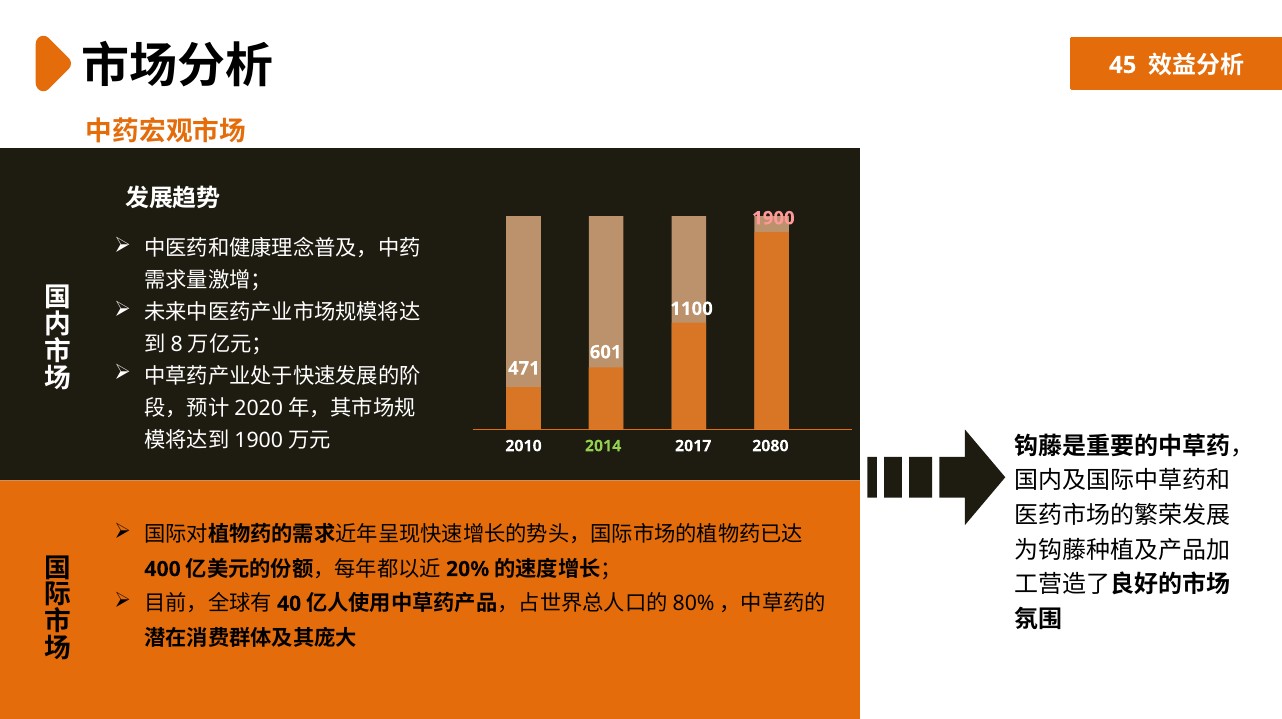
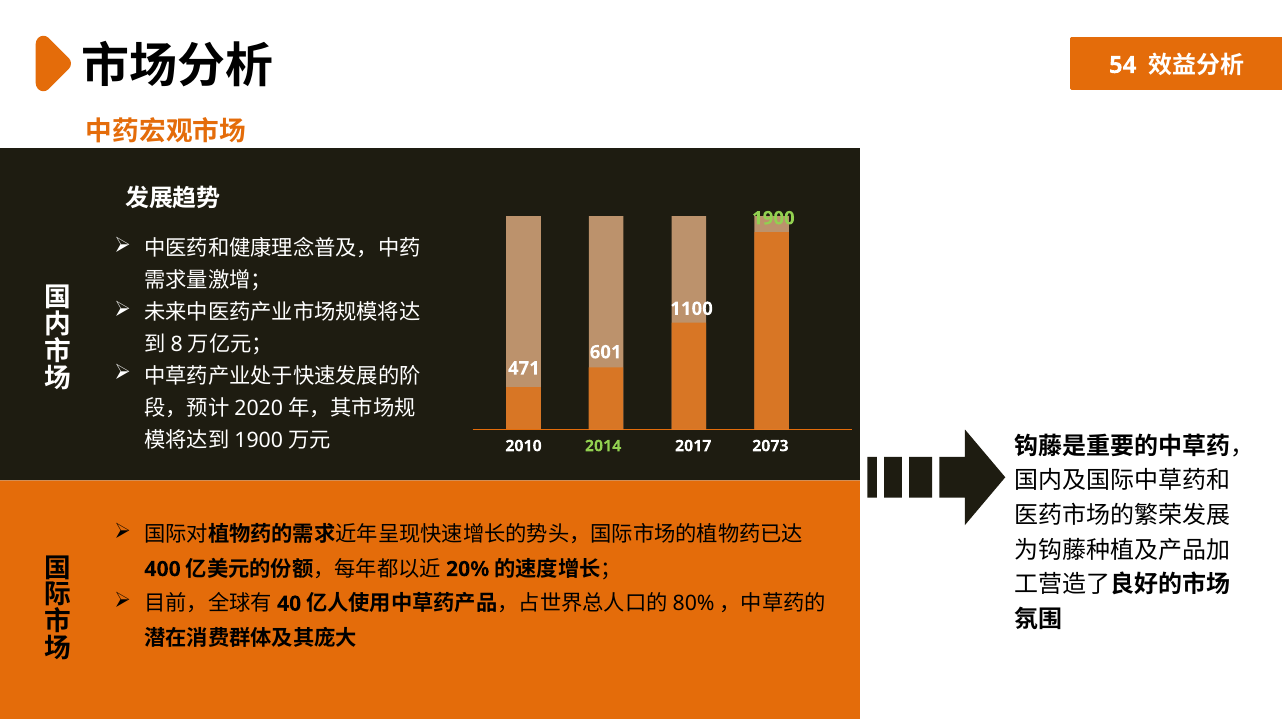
45: 45 -> 54
1900 colour: pink -> light green
2080: 2080 -> 2073
